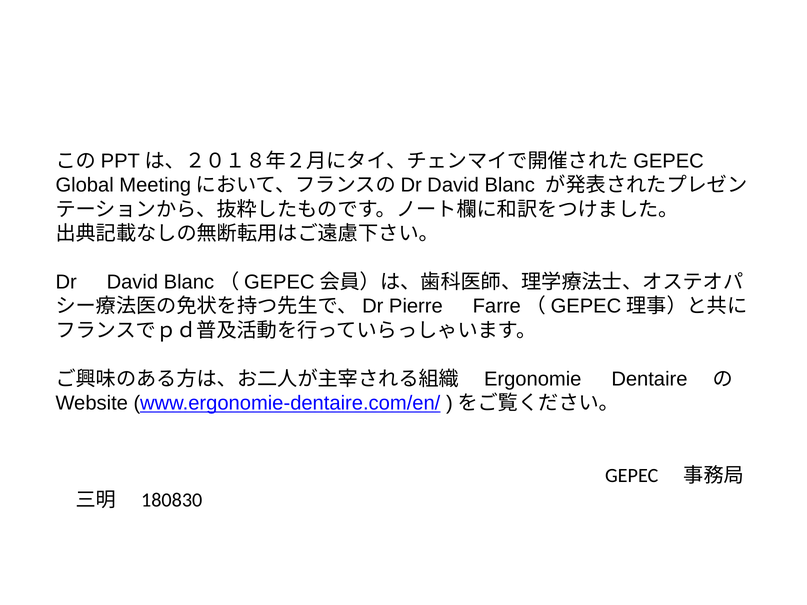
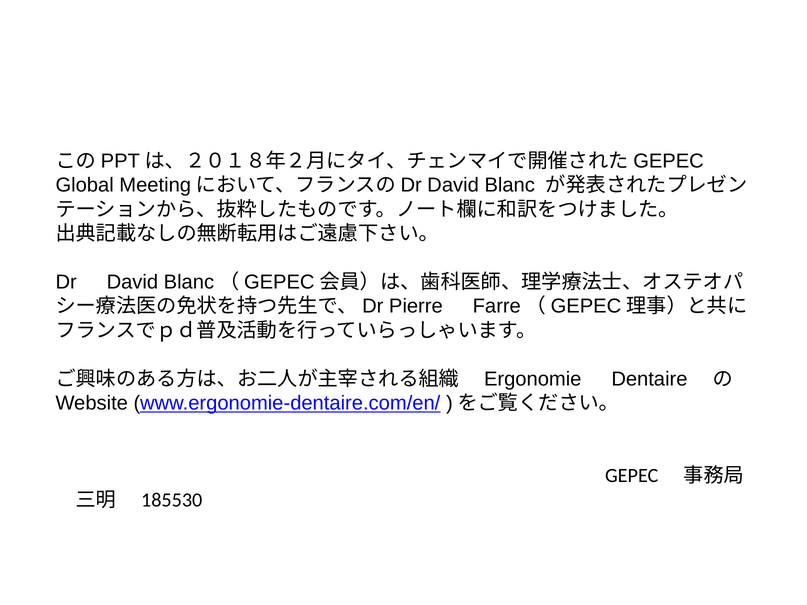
180830: 180830 -> 185530
